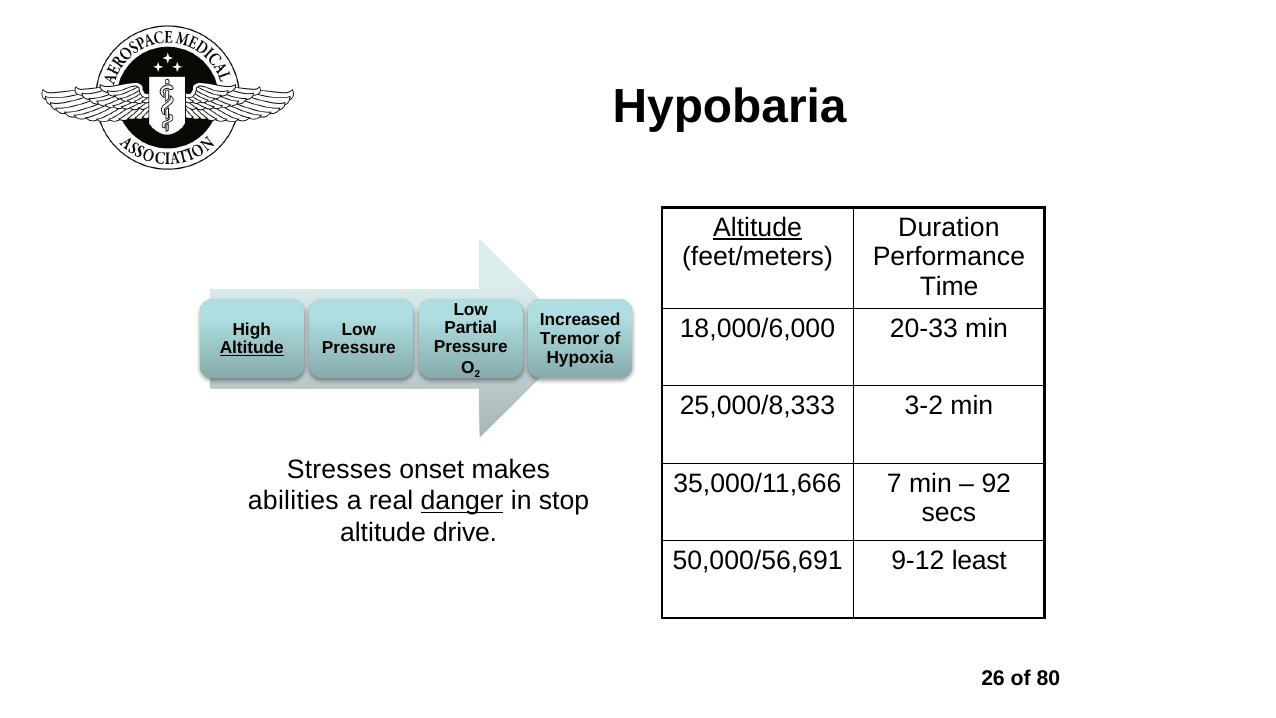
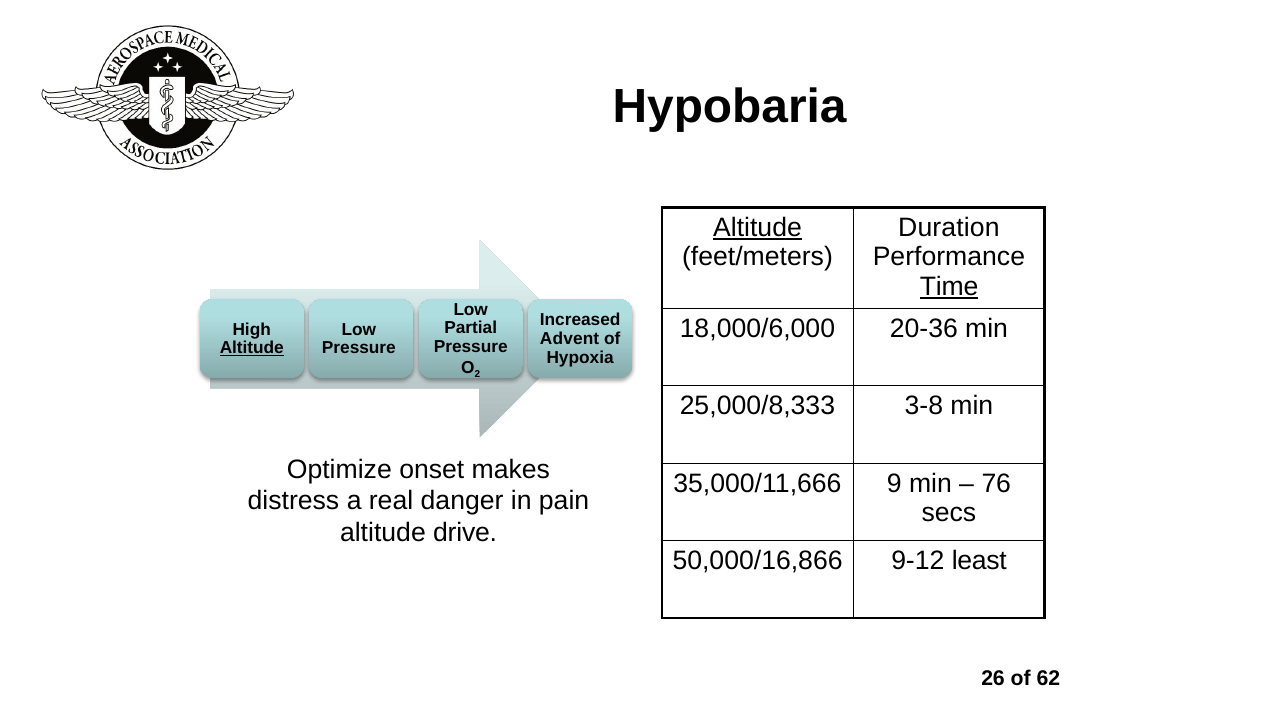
Time underline: none -> present
20-33: 20-33 -> 20-36
Tremor: Tremor -> Advent
3-2: 3-2 -> 3-8
Stresses: Stresses -> Optimize
7: 7 -> 9
92: 92 -> 76
abilities: abilities -> distress
danger underline: present -> none
stop: stop -> pain
50,000/56,691: 50,000/56,691 -> 50,000/16,866
80: 80 -> 62
